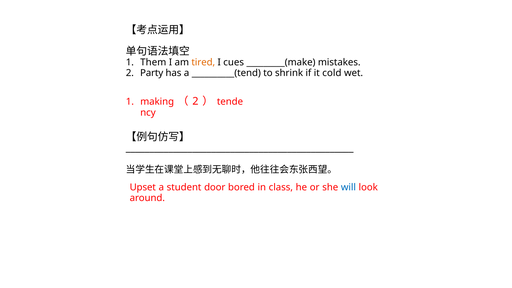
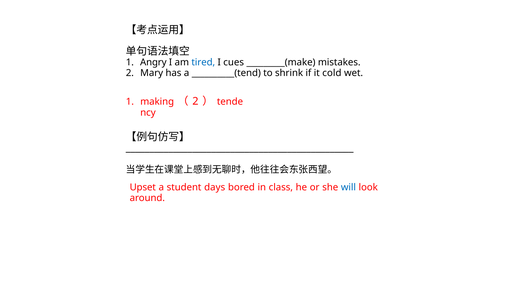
Them: Them -> Angry
tired colour: orange -> blue
Party: Party -> Mary
door: door -> days
